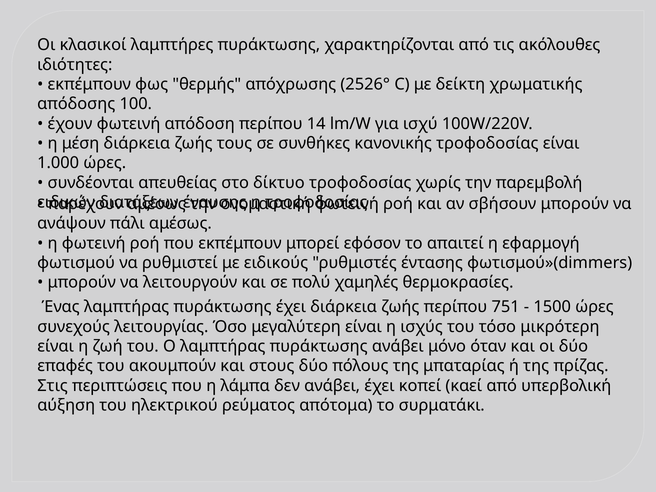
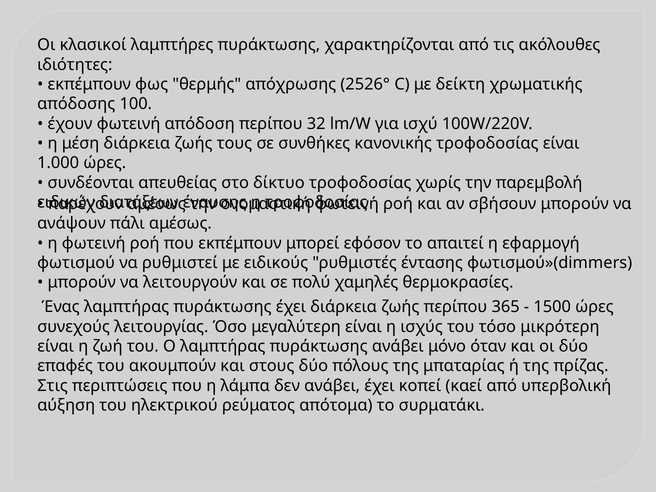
14: 14 -> 32
751: 751 -> 365
